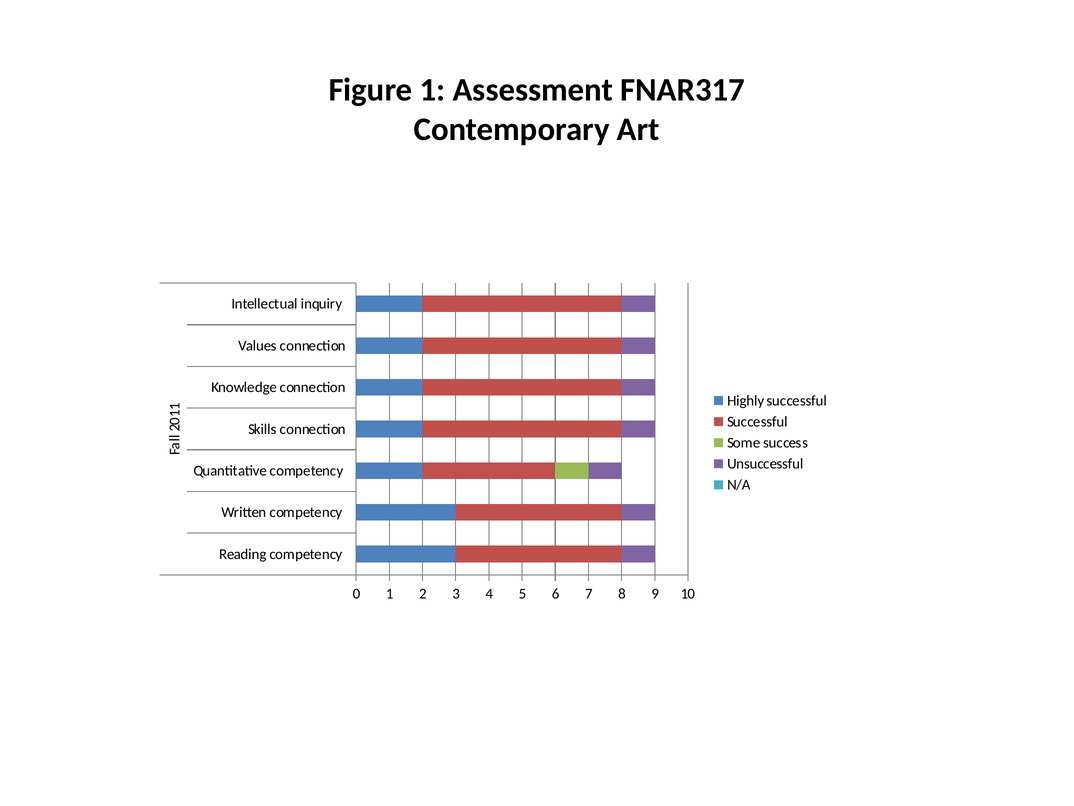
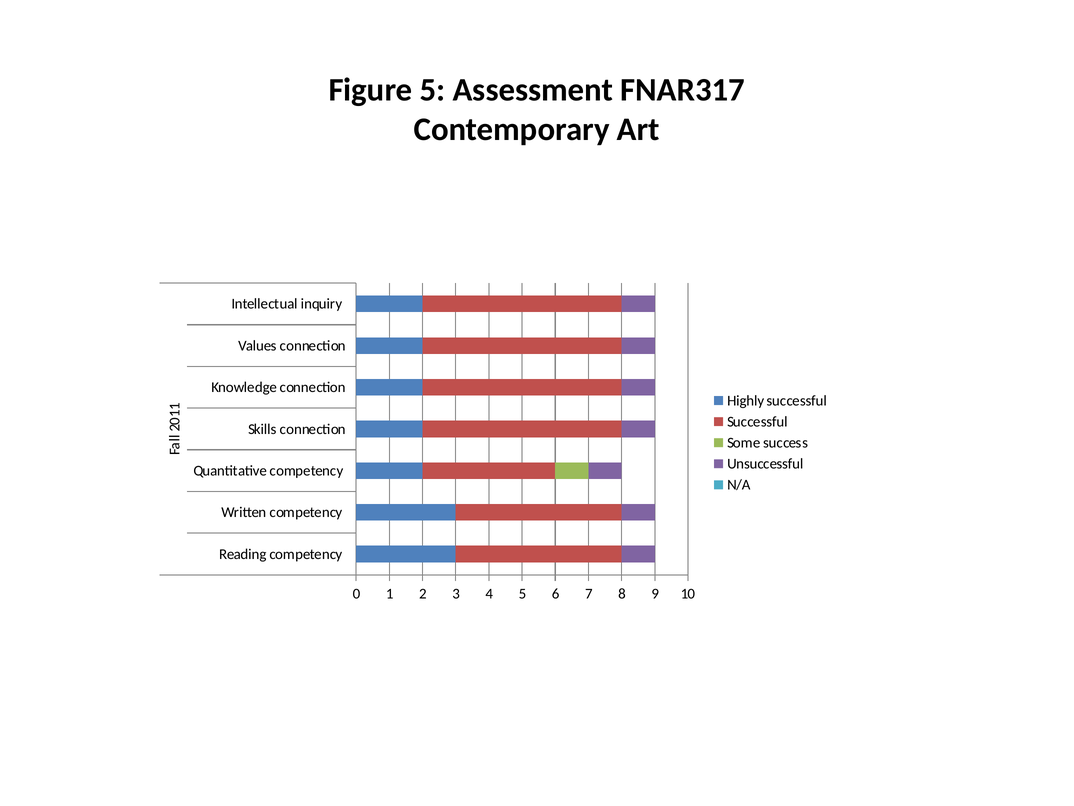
Figure 1: 1 -> 5
